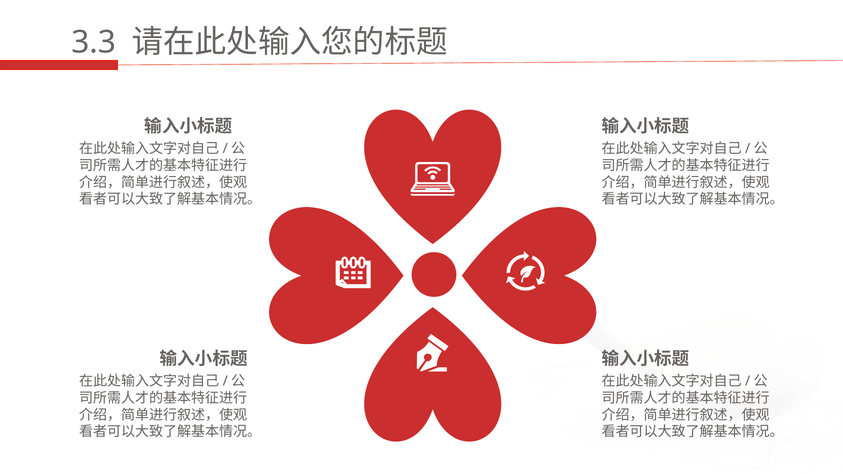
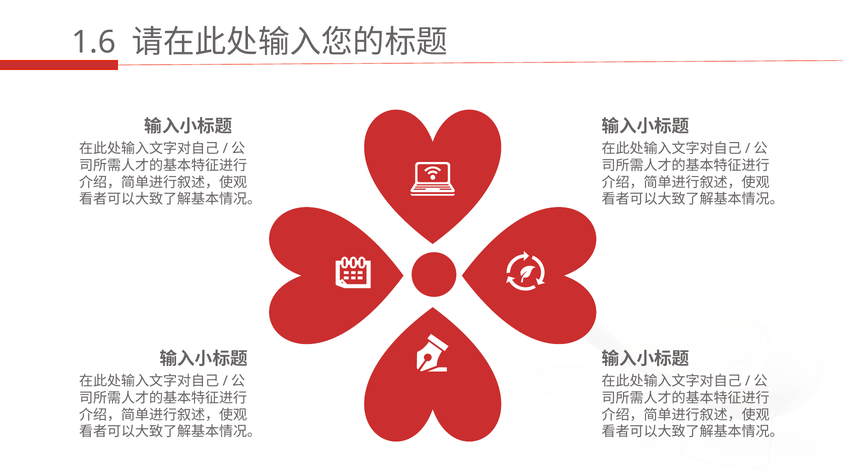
3.3: 3.3 -> 1.6
